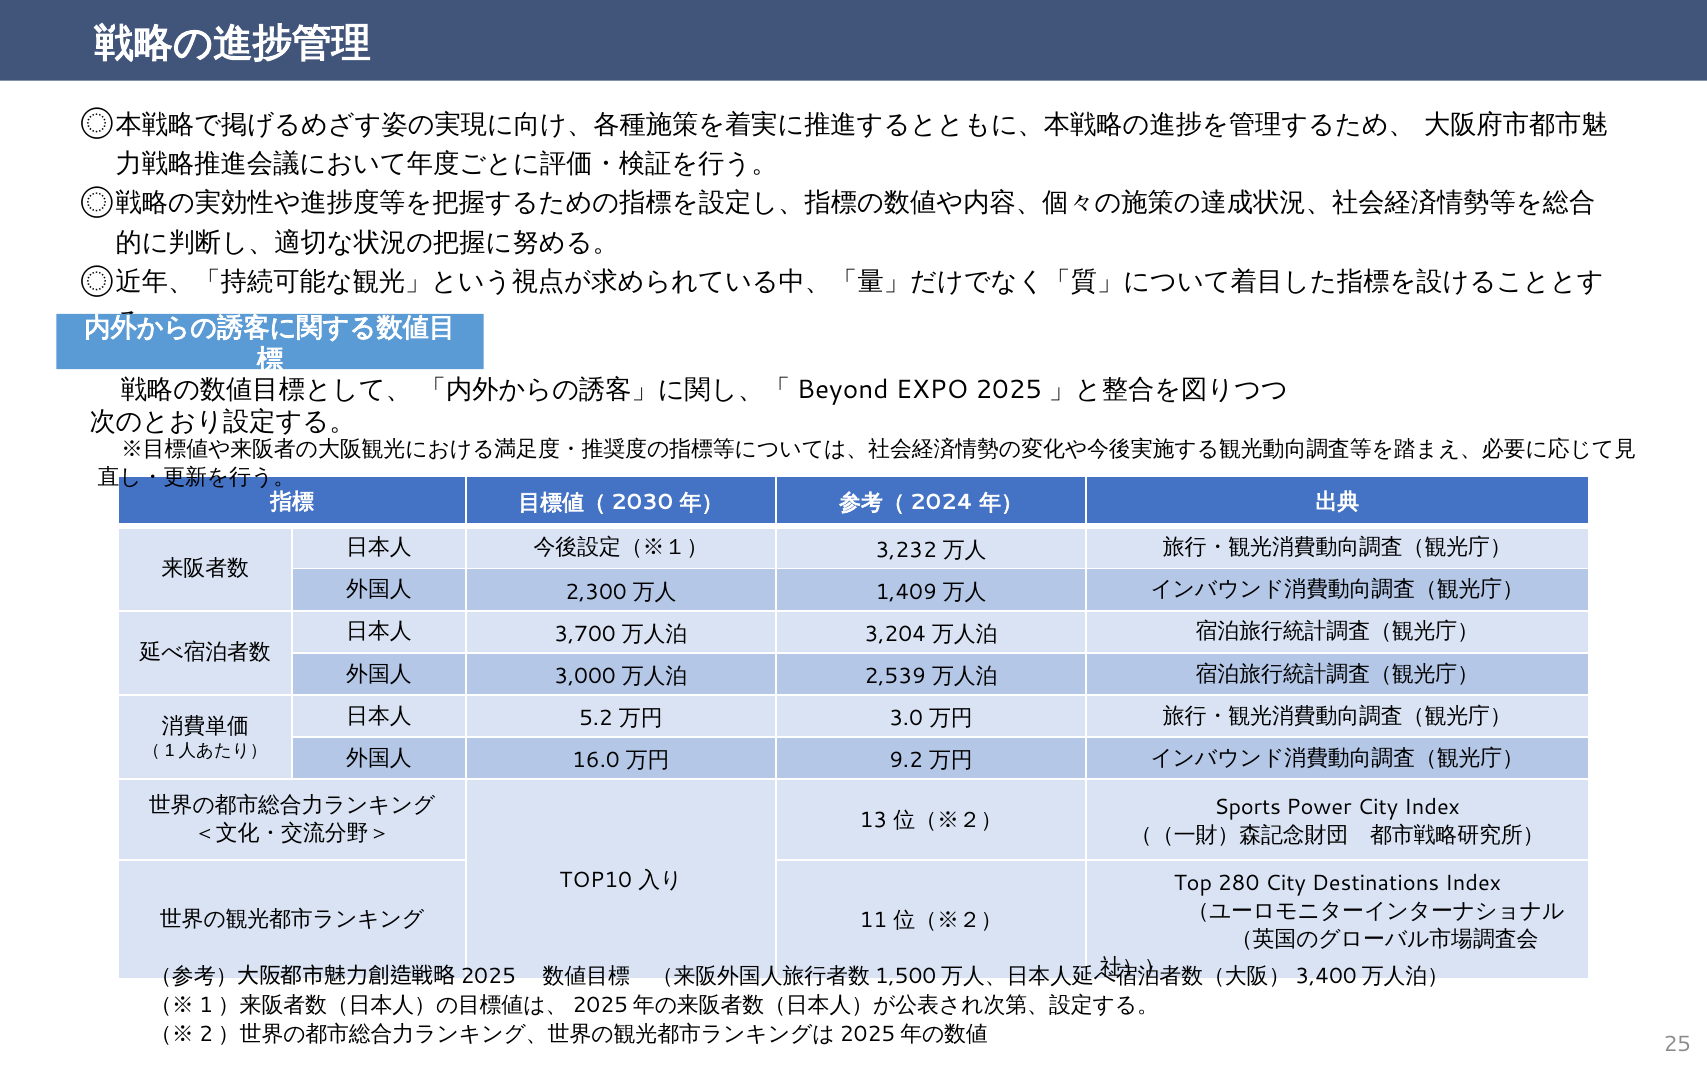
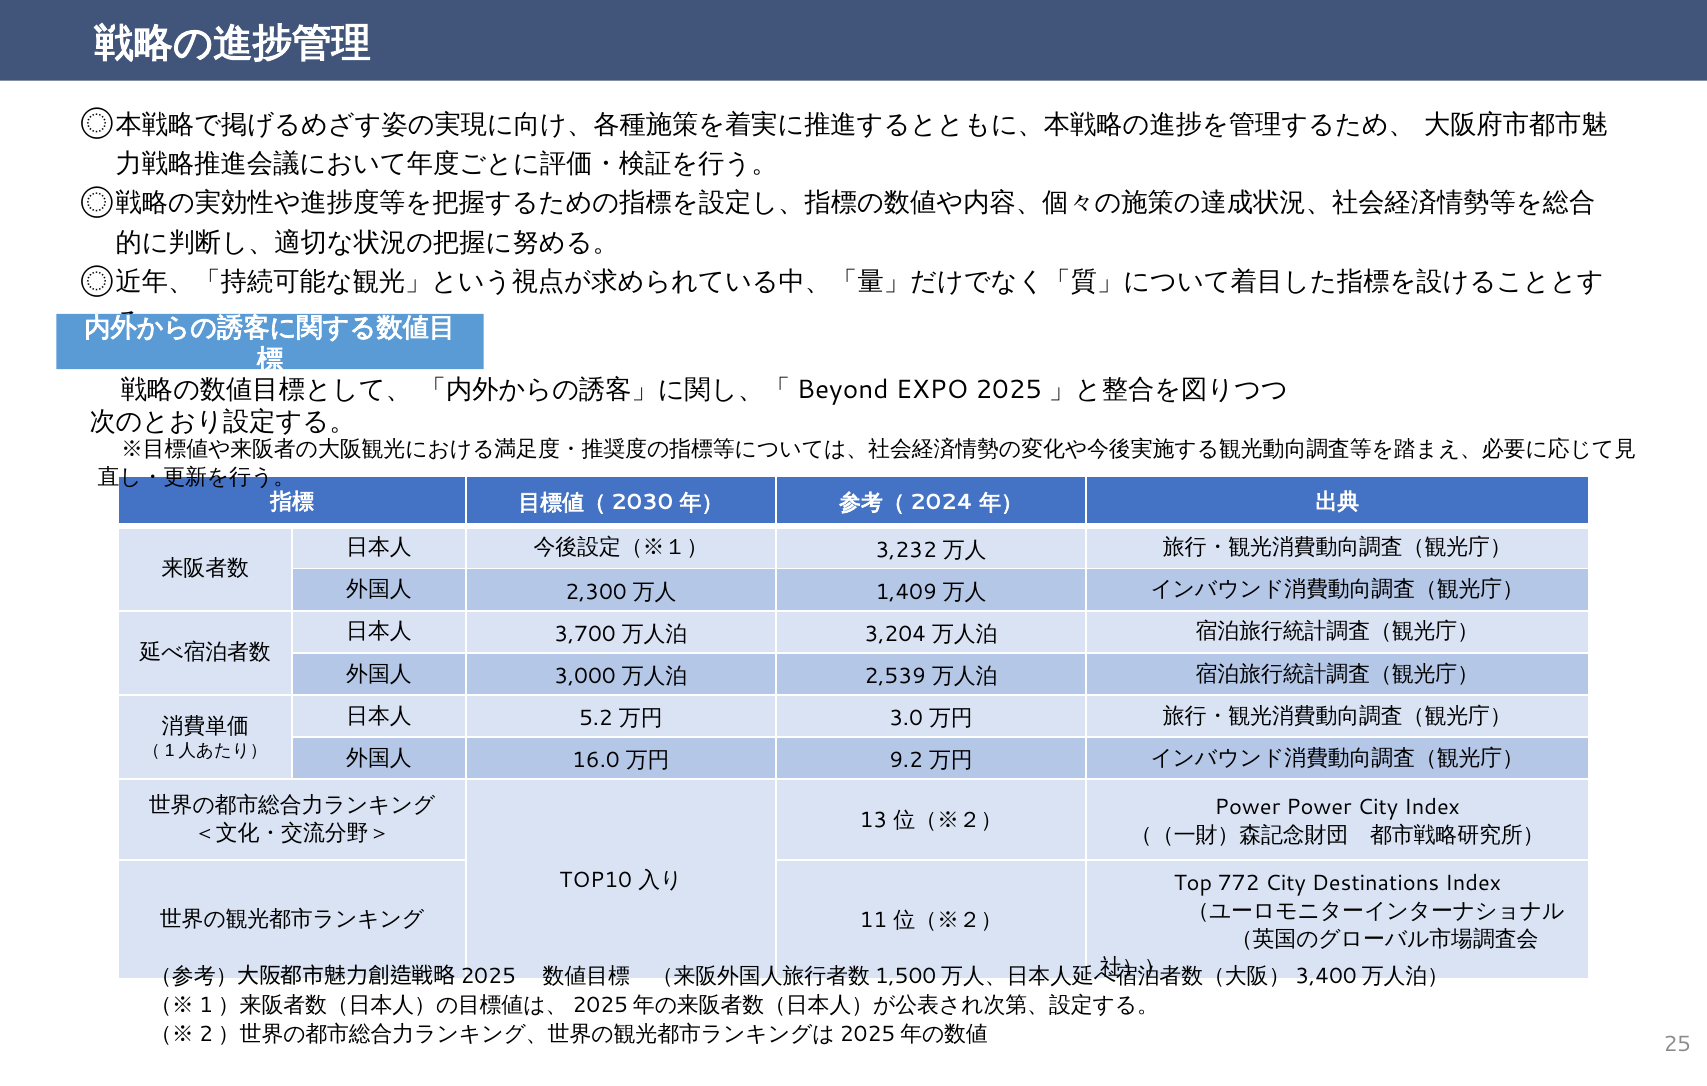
Sports at (1248, 807): Sports -> Power
280: 280 -> 772
